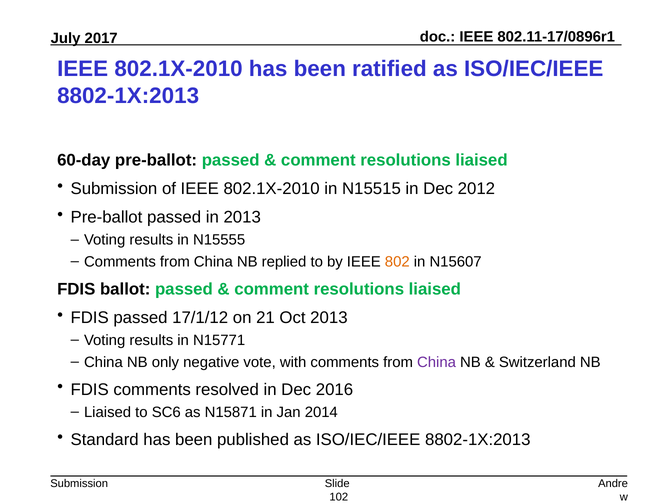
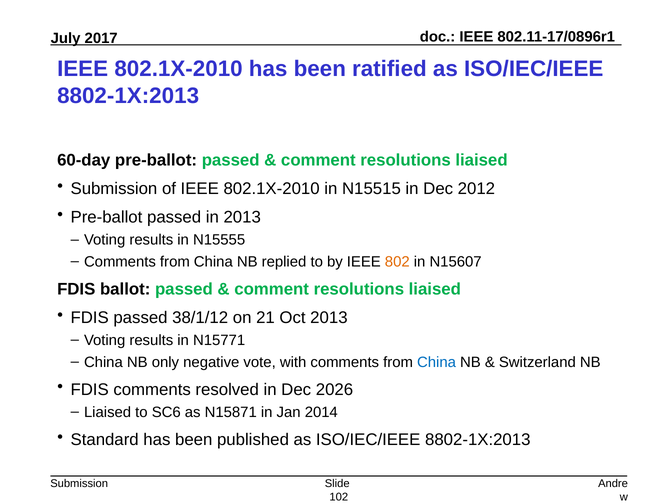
17/1/12: 17/1/12 -> 38/1/12
China at (437, 362) colour: purple -> blue
2016: 2016 -> 2026
